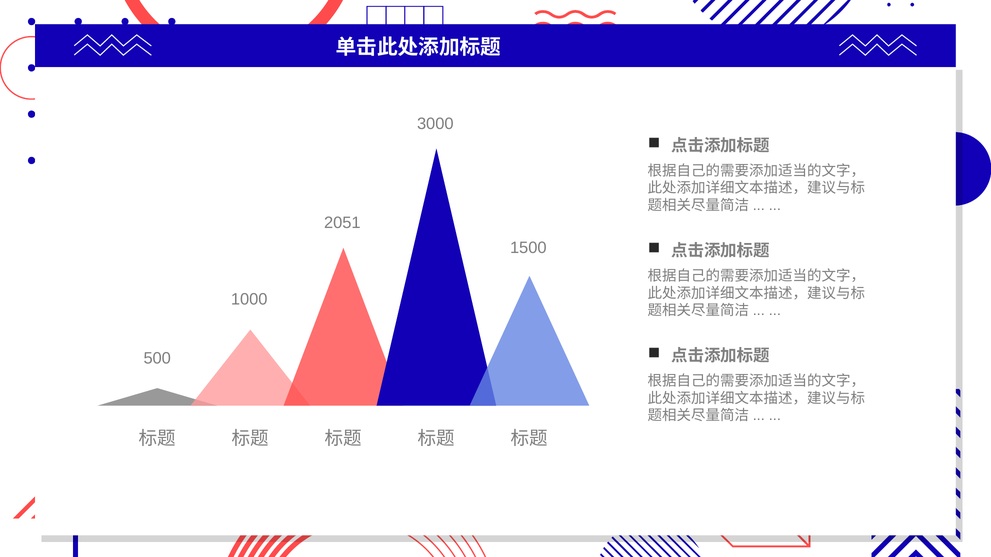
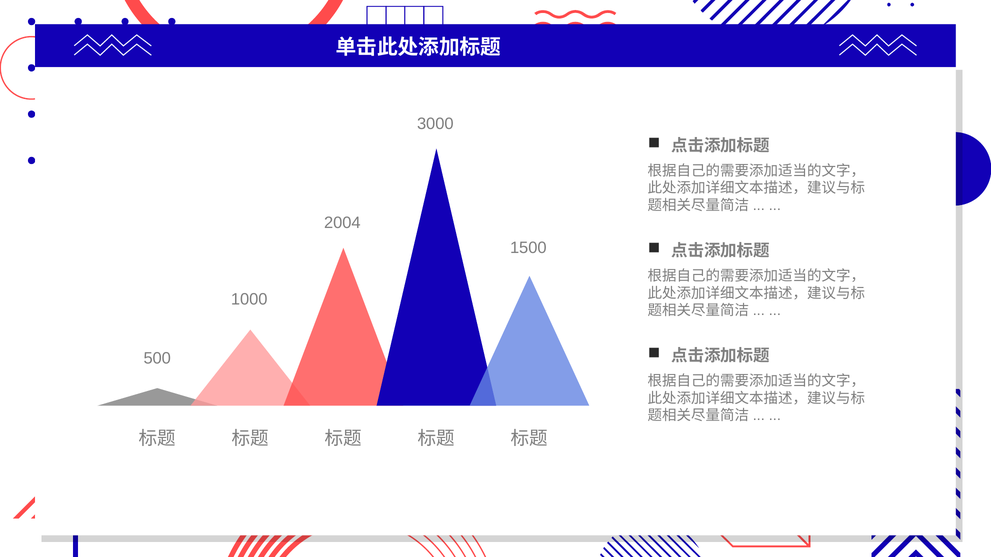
2051: 2051 -> 2004
